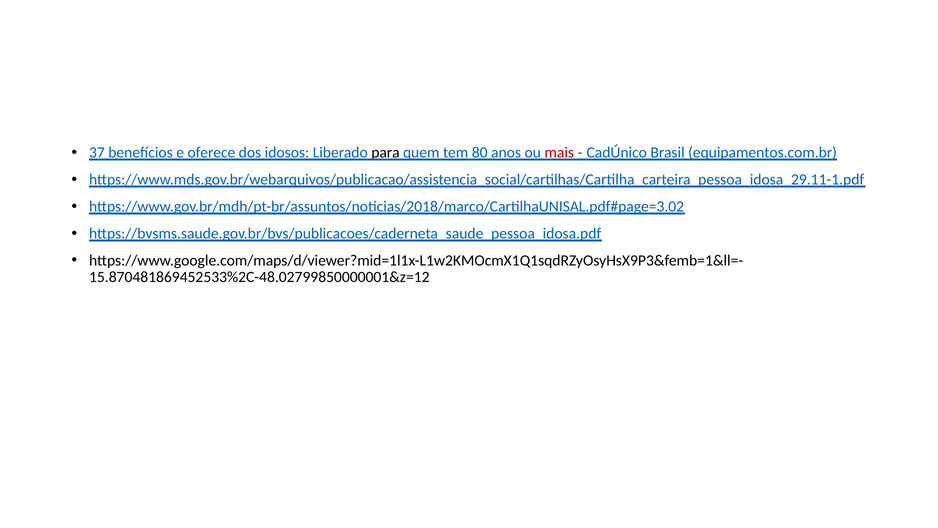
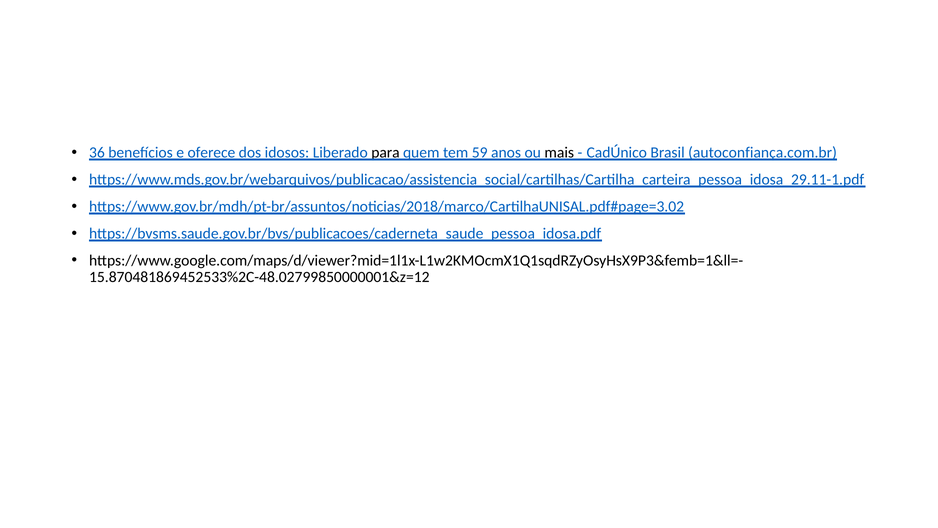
37: 37 -> 36
80: 80 -> 59
mais colour: red -> black
equipamentos.com.br: equipamentos.com.br -> autoconfiança.com.br
